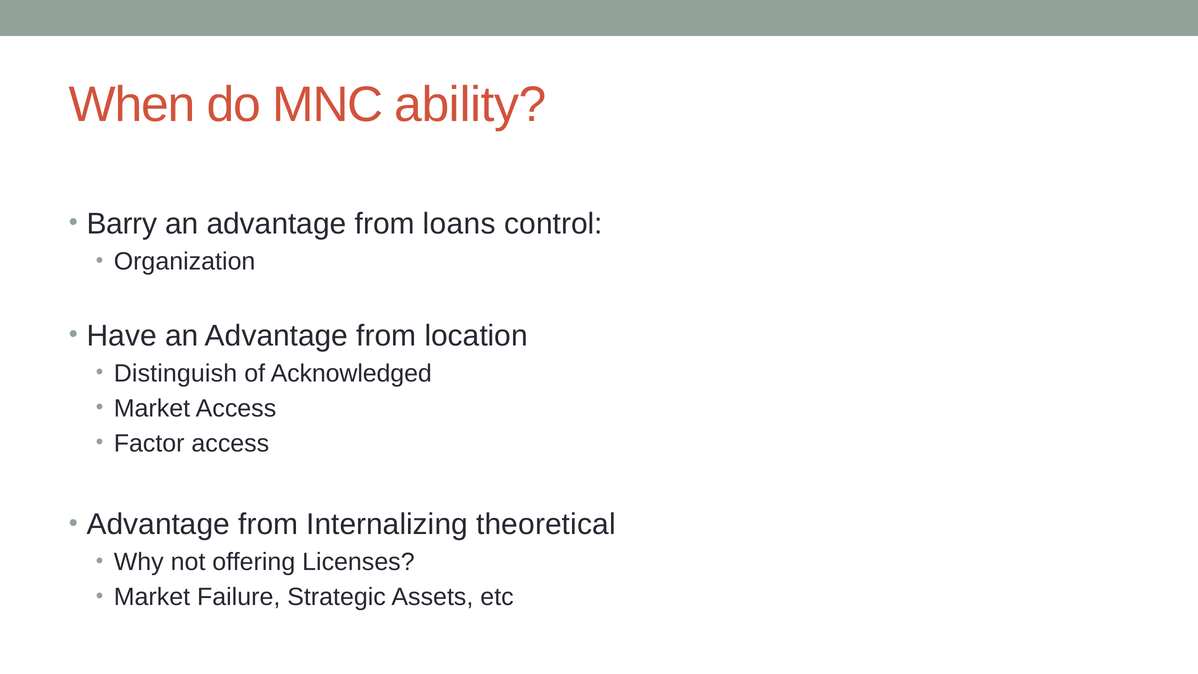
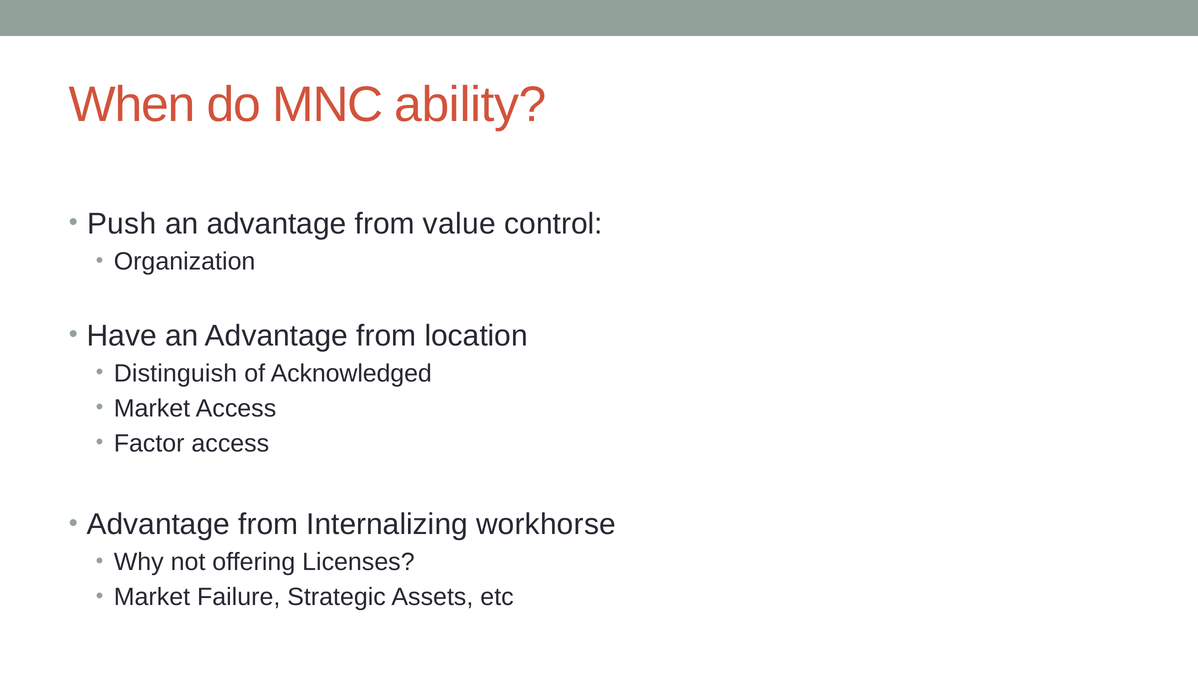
Barry: Barry -> Push
loans: loans -> value
theoretical: theoretical -> workhorse
